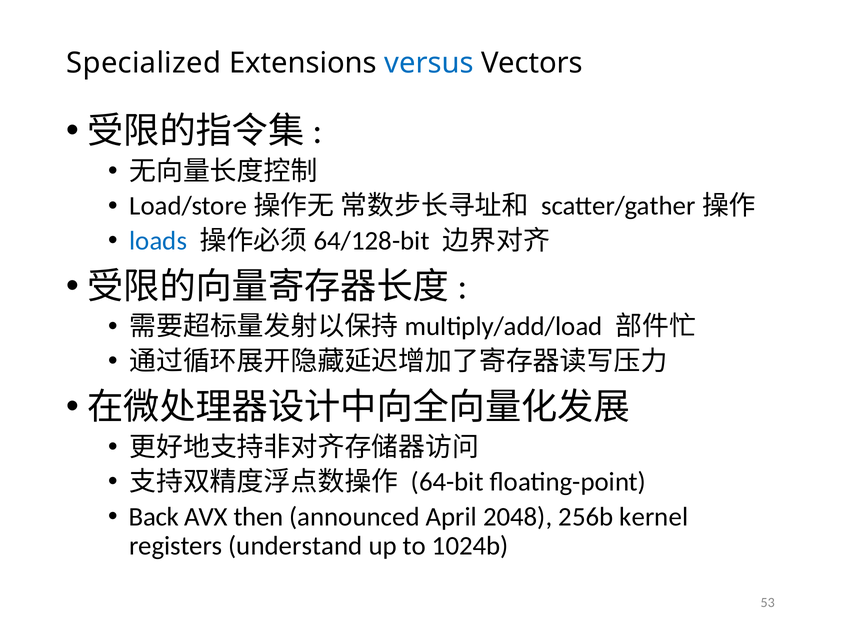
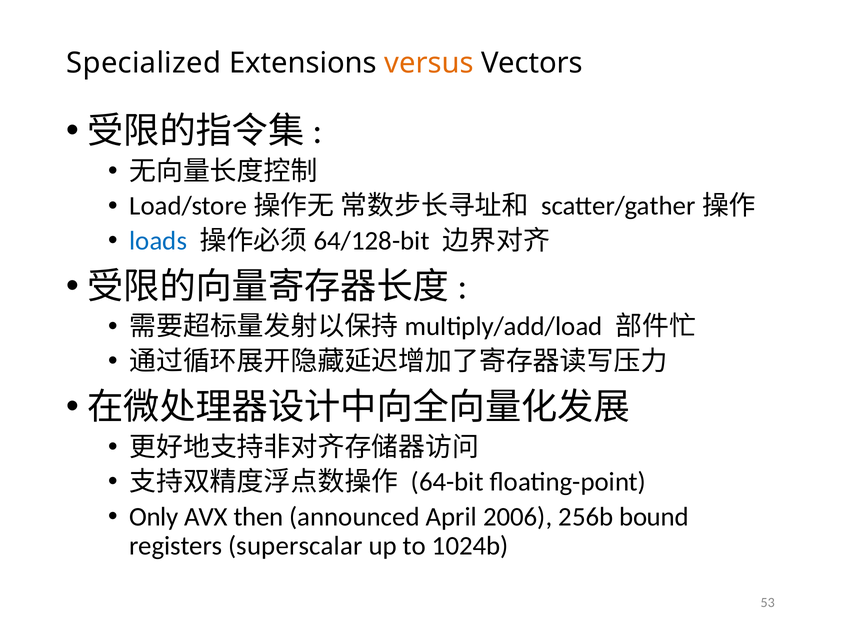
versus colour: blue -> orange
Back: Back -> Only
2048: 2048 -> 2006
kernel: kernel -> bound
understand: understand -> superscalar
